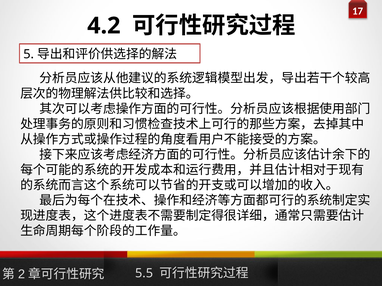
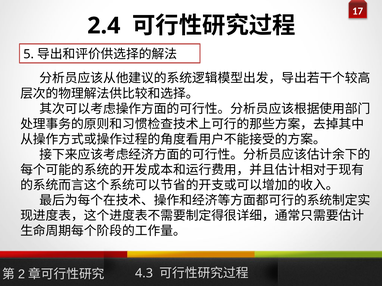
4.2: 4.2 -> 2.4
5.5: 5.5 -> 4.3
